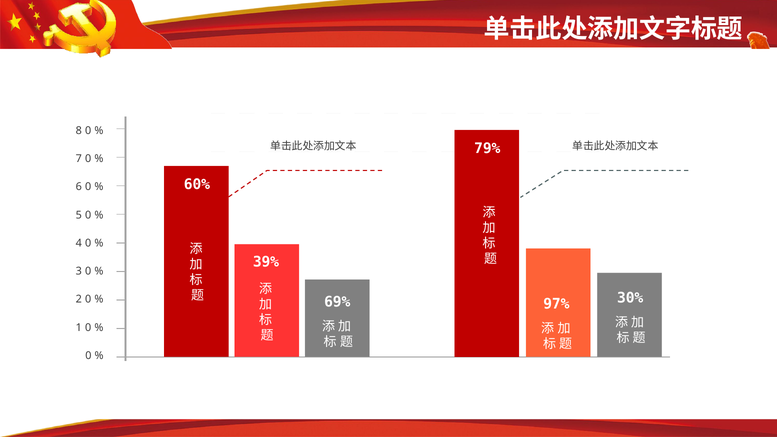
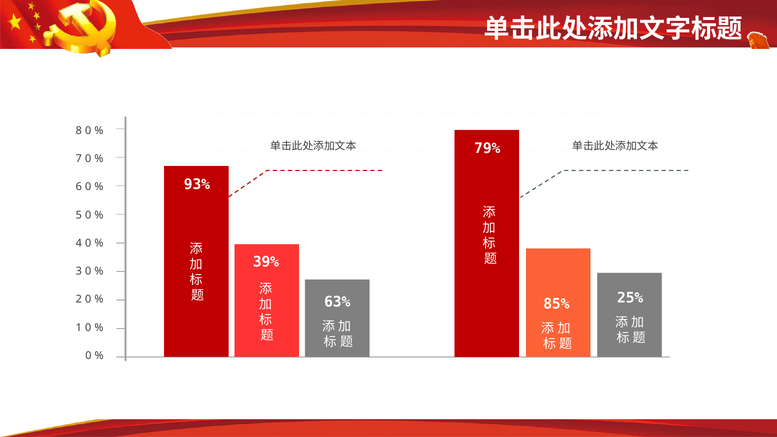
60%: 60% -> 93%
30%: 30% -> 25%
69%: 69% -> 63%
97%: 97% -> 85%
